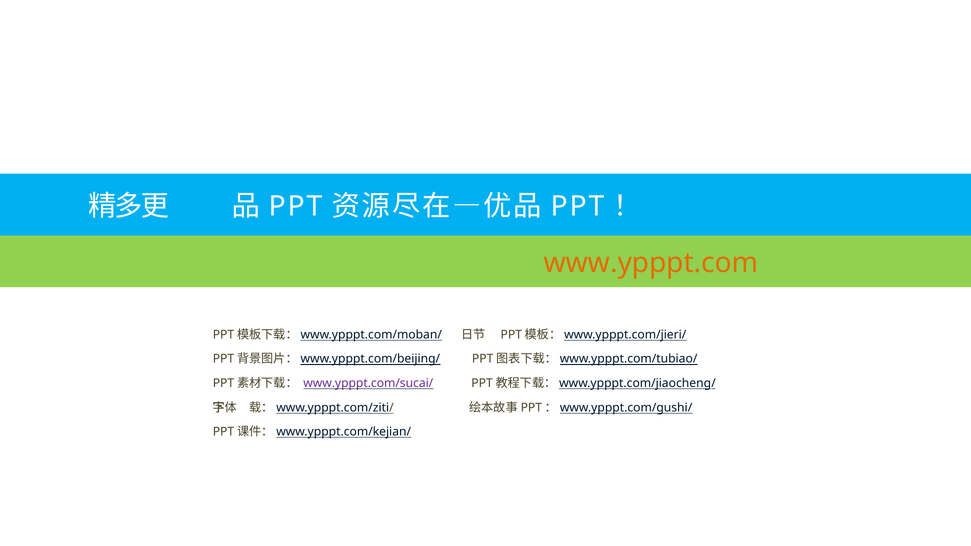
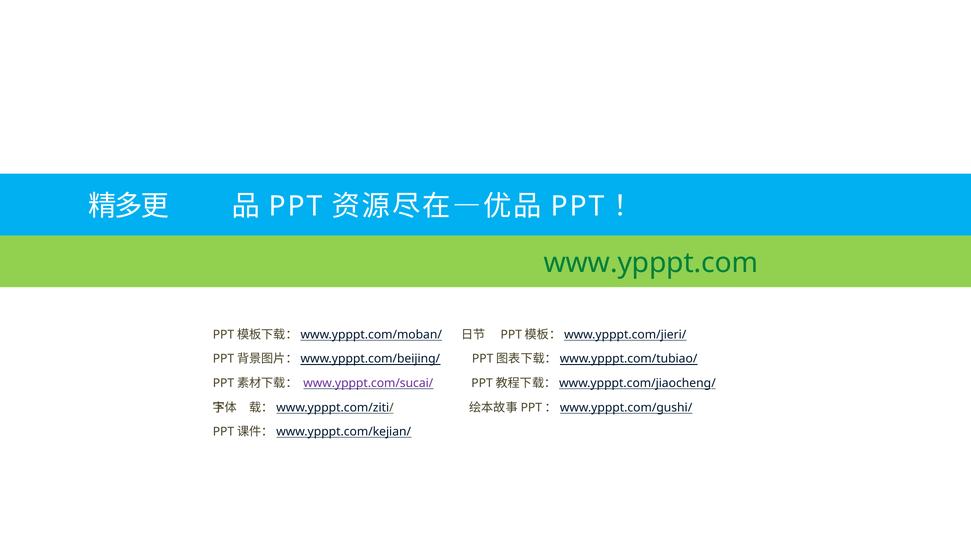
www.ypppt.com colour: orange -> green
